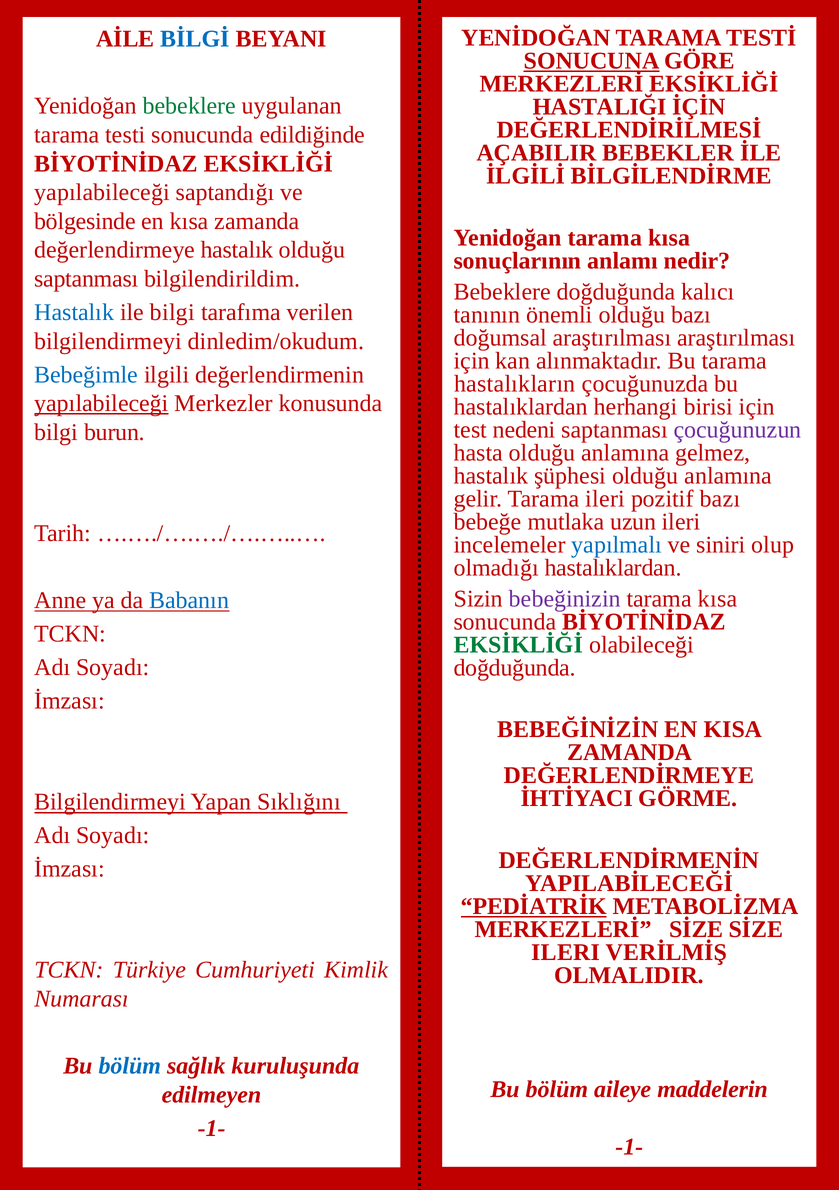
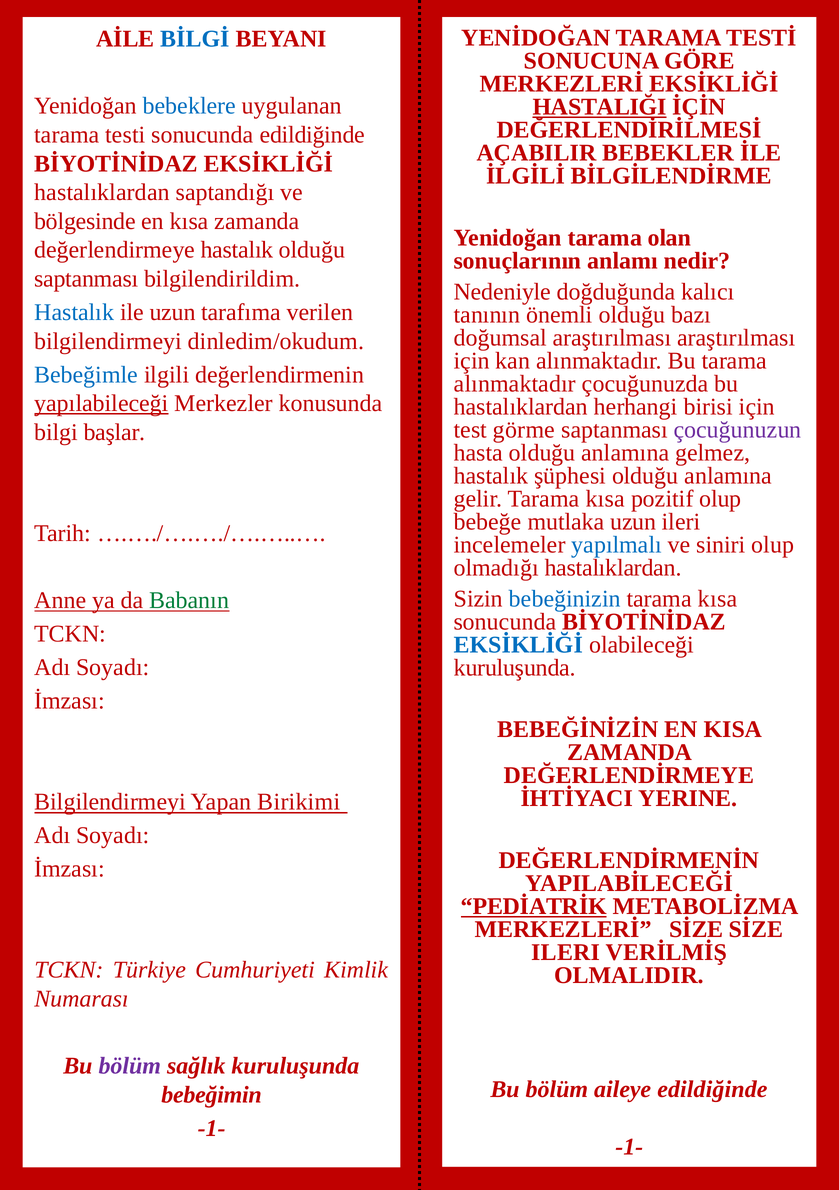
SONUCUNA underline: present -> none
bebeklere at (189, 106) colour: green -> blue
HASTALIĞI underline: none -> present
yapılabileceği at (102, 193): yapılabileceği -> hastalıklardan
Yenidoğan tarama kısa: kısa -> olan
Bebeklere at (502, 292): Bebeklere -> Nedeniyle
ile bilgi: bilgi -> uzun
hastalıkların at (515, 384): hastalıkların -> alınmaktadır
nedeni: nedeni -> görme
burun: burun -> başlar
gelir Tarama ileri: ileri -> kısa
pozitif bazı: bazı -> olup
bebeğinizin colour: purple -> blue
Babanın colour: blue -> green
EKSİKLİĞİ at (518, 645) colour: green -> blue
doğduğunda at (515, 668): doğduğunda -> kuruluşunda
GÖRME: GÖRME -> YERINE
Sıklığını: Sıklığını -> Birikimi
bölüm at (130, 1066) colour: blue -> purple
aileye maddelerin: maddelerin -> edildiğinde
edilmeyen: edilmeyen -> bebeğimin
